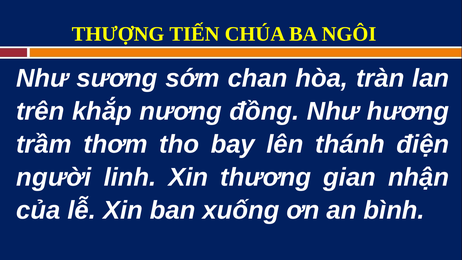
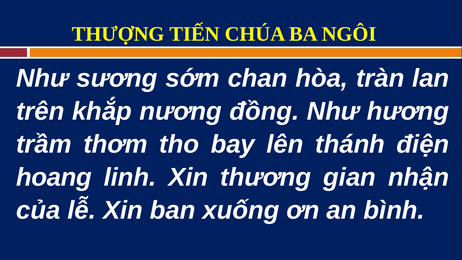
người: người -> hoang
